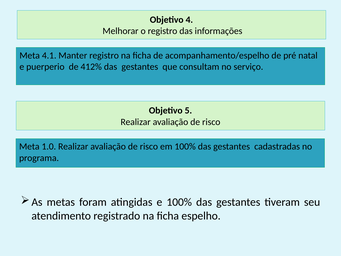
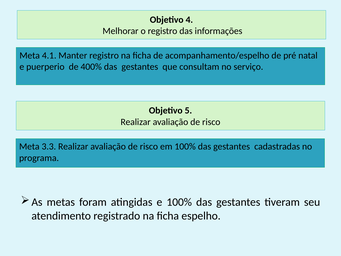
412%: 412% -> 400%
1.0: 1.0 -> 3.3
